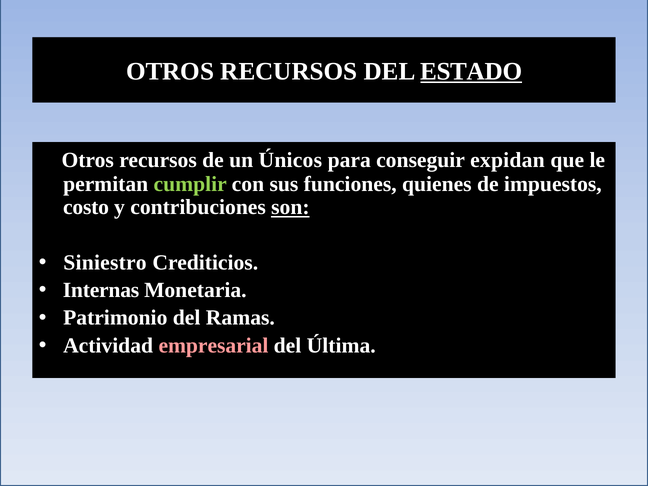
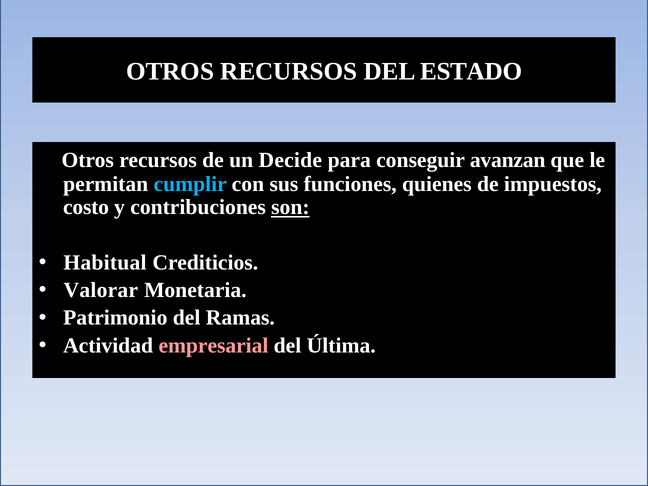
ESTADO underline: present -> none
Únicos: Únicos -> Decide
expidan: expidan -> avanzan
cumplir colour: light green -> light blue
Siniestro: Siniestro -> Habitual
Internas: Internas -> Valorar
